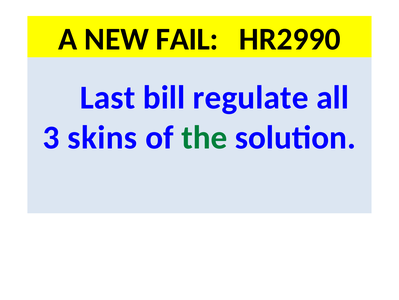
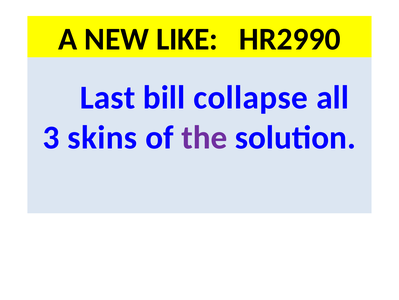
FAIL: FAIL -> LIKE
regulate: regulate -> collapse
the colour: green -> purple
